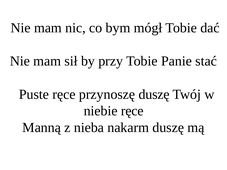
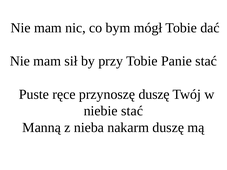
niebie ręce: ręce -> stać
